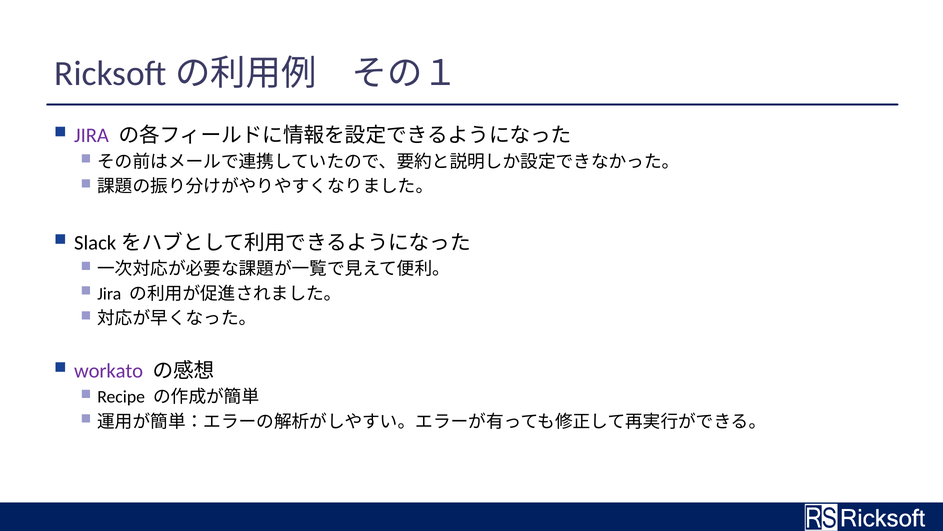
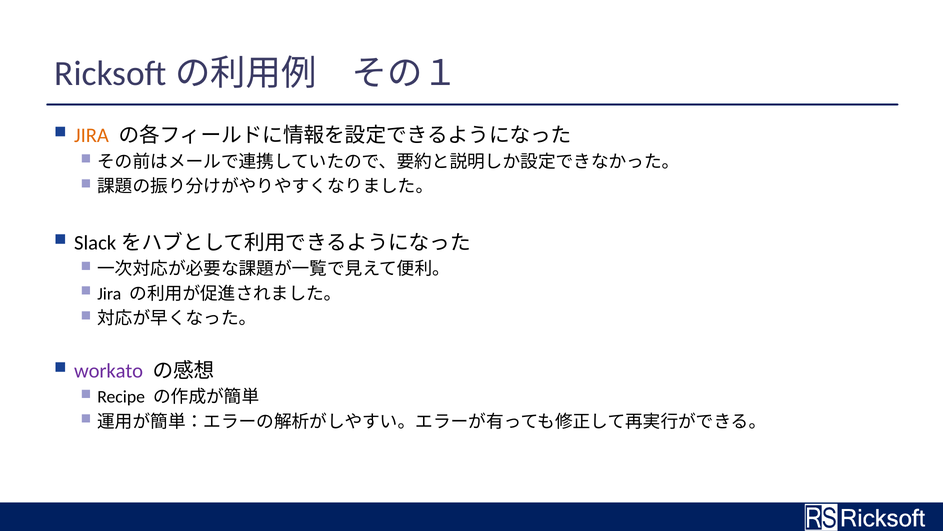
JIRA at (91, 135) colour: purple -> orange
